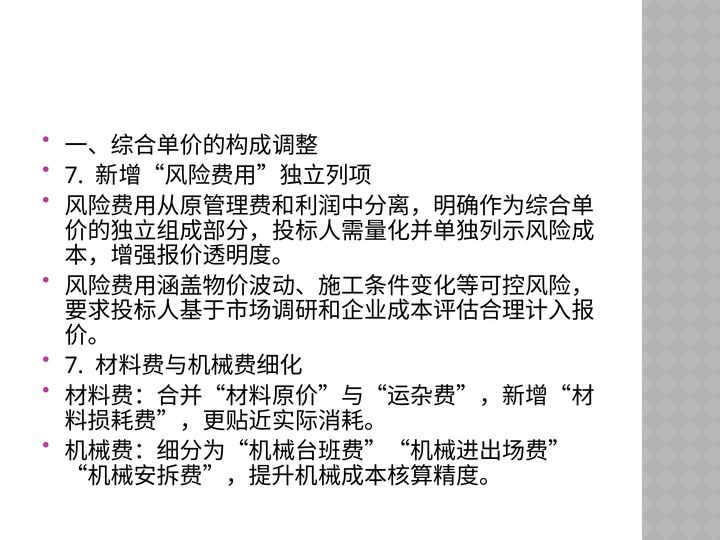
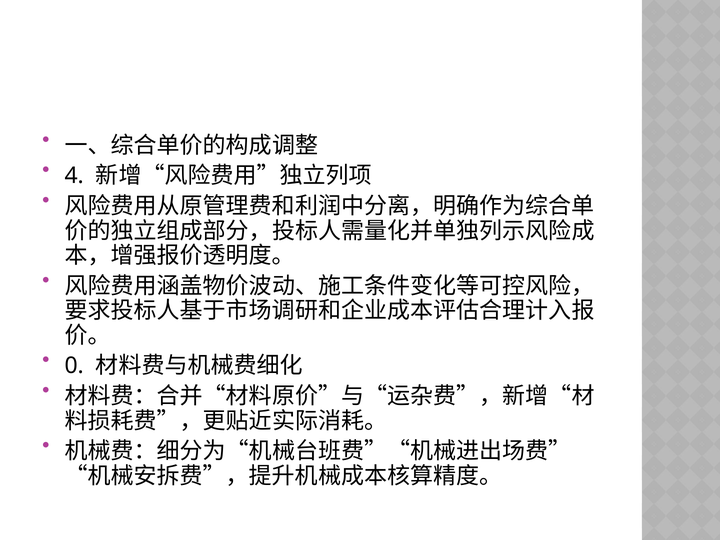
7 at (74, 176): 7 -> 4
7 at (74, 366): 7 -> 0
